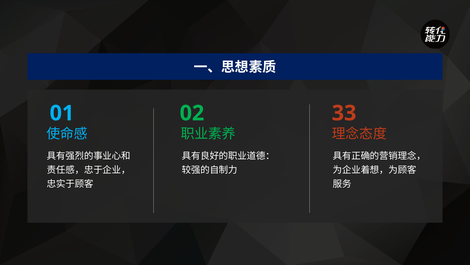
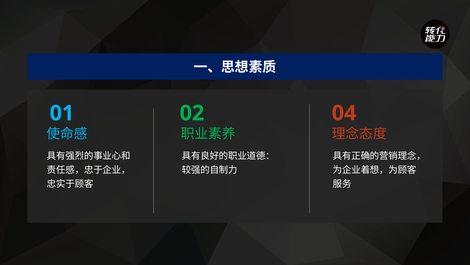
33: 33 -> 04
